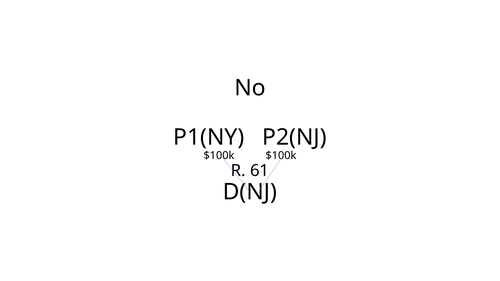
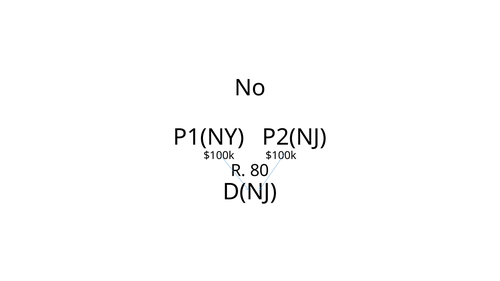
61: 61 -> 80
